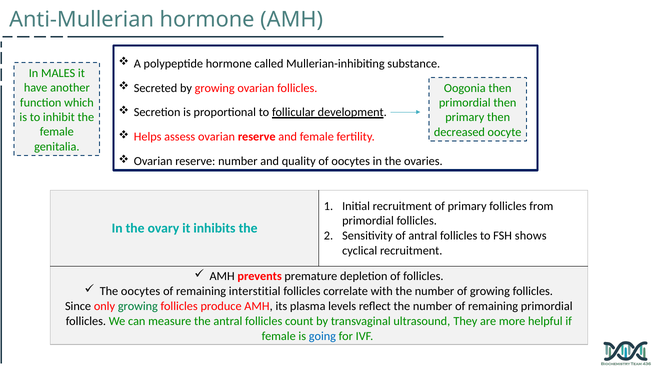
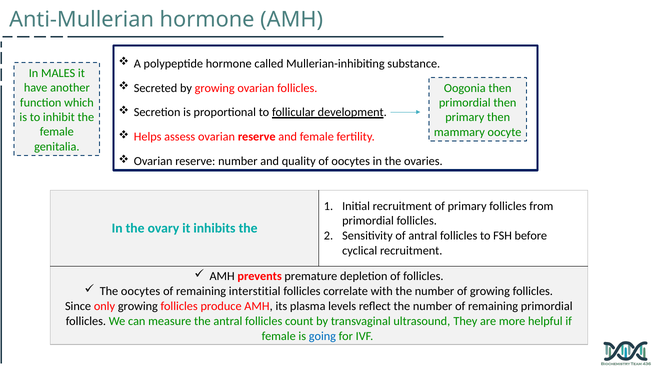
decreased: decreased -> mammary
shows: shows -> before
growing at (138, 306) colour: green -> black
